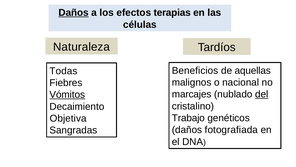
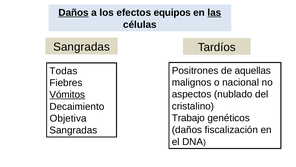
terapias: terapias -> equipos
las underline: none -> present
Naturaleza at (82, 47): Naturaleza -> Sangradas
Beneficios: Beneficios -> Positrones
marcajes: marcajes -> aspectos
del underline: present -> none
fotografiada: fotografiada -> fiscalización
